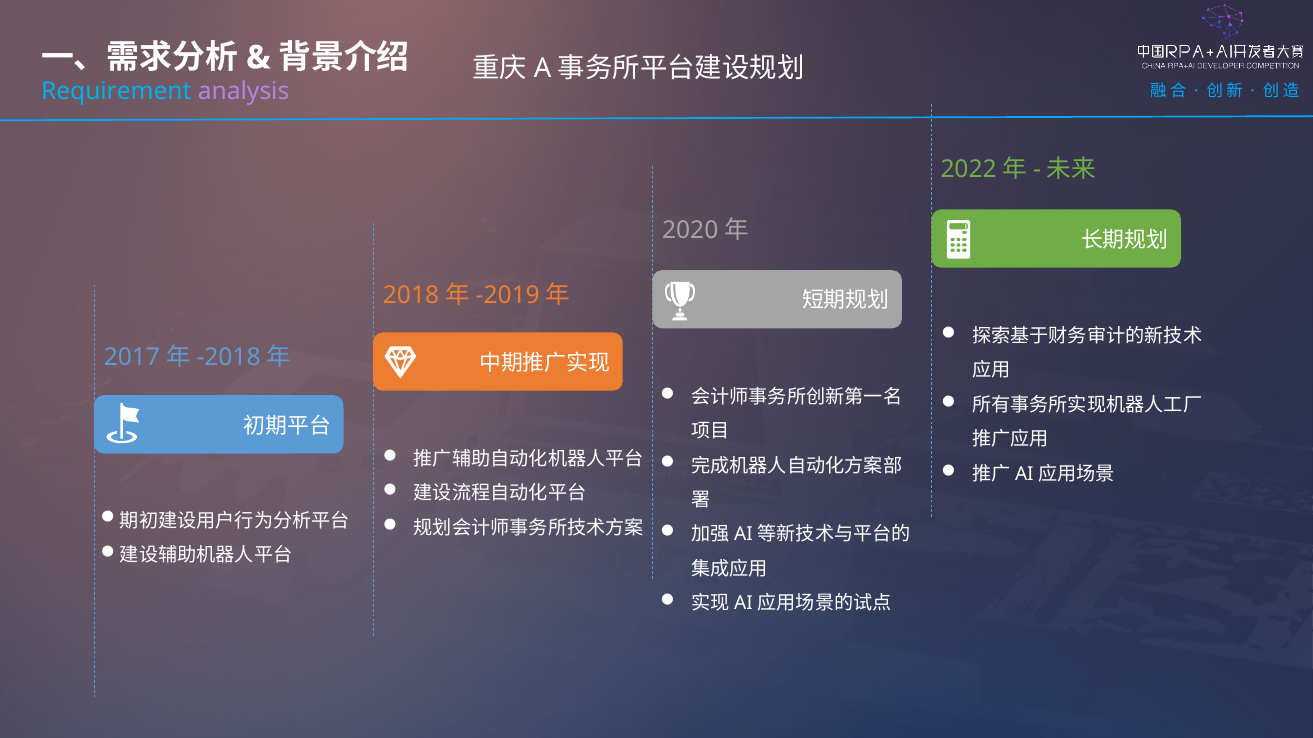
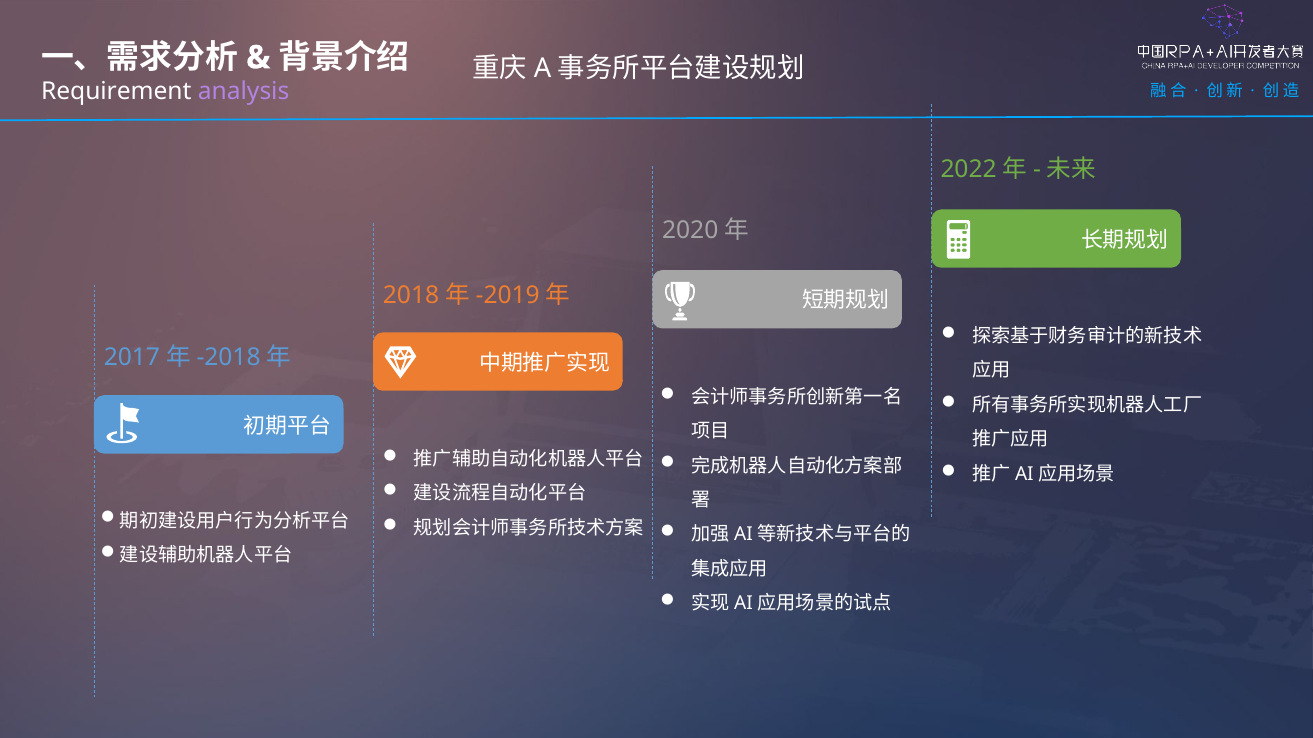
Requirement colour: light blue -> white
